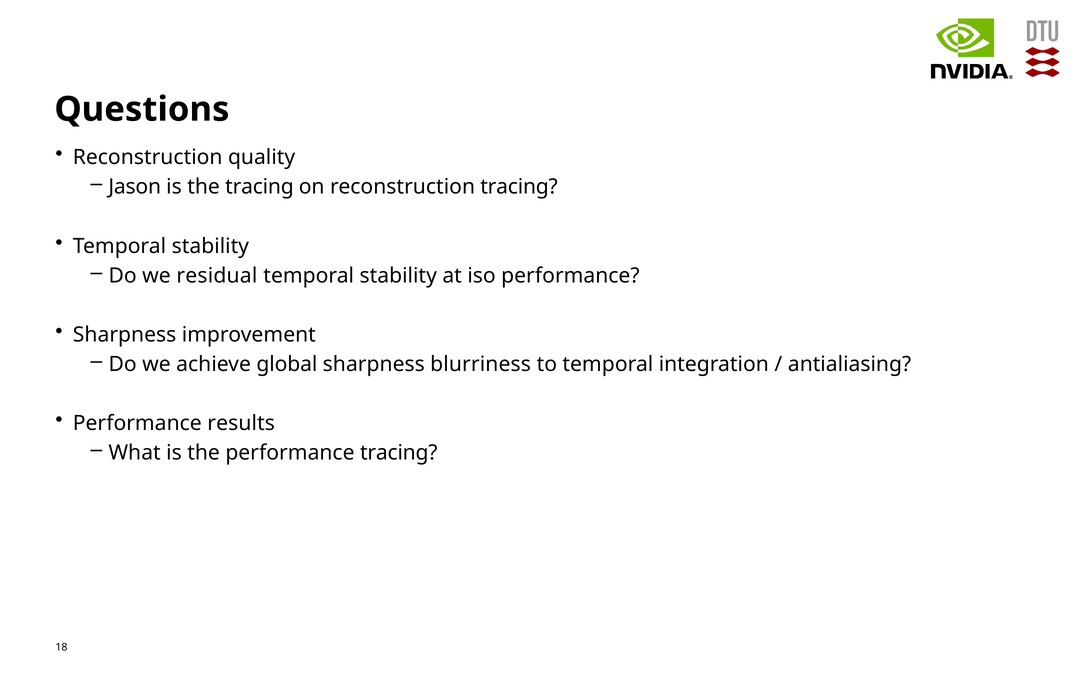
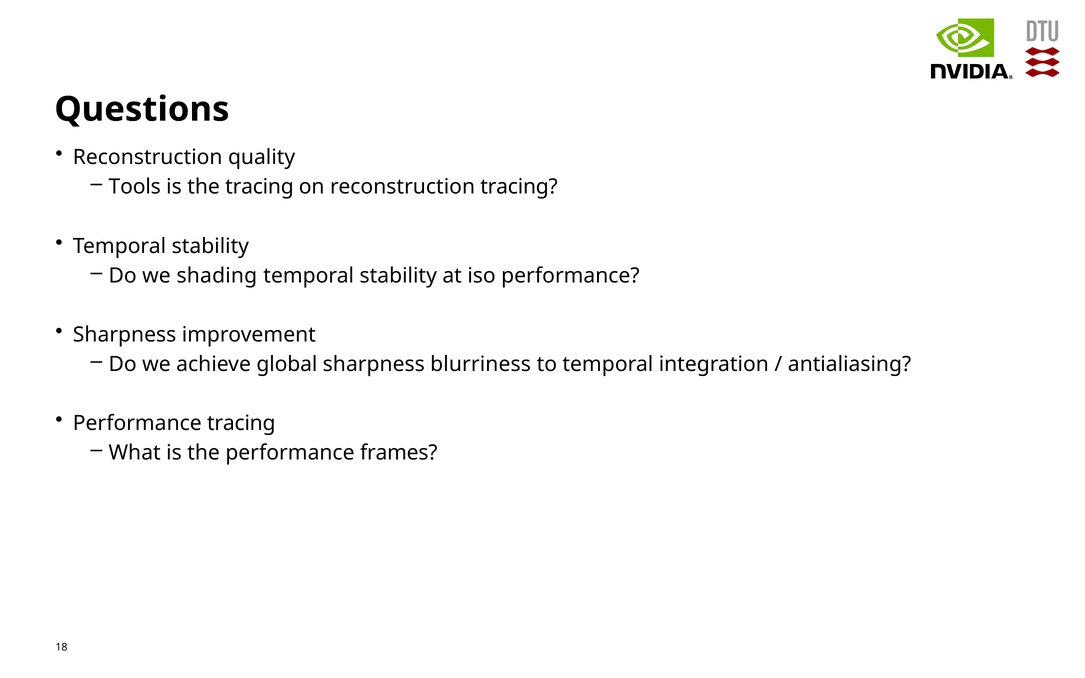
Jason: Jason -> Tools
residual: residual -> shading
Performance results: results -> tracing
performance tracing: tracing -> frames
